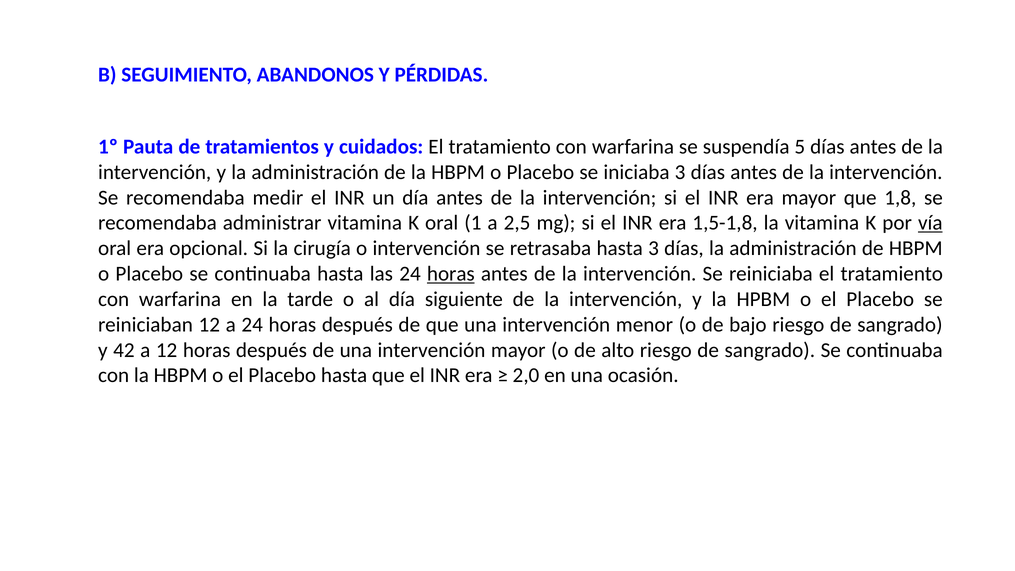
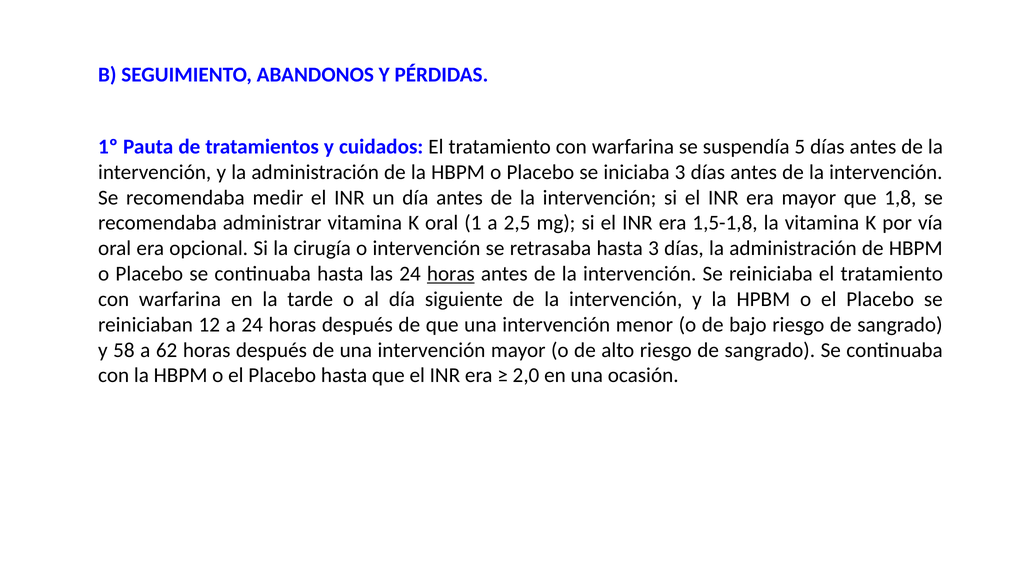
vía underline: present -> none
42: 42 -> 58
a 12: 12 -> 62
